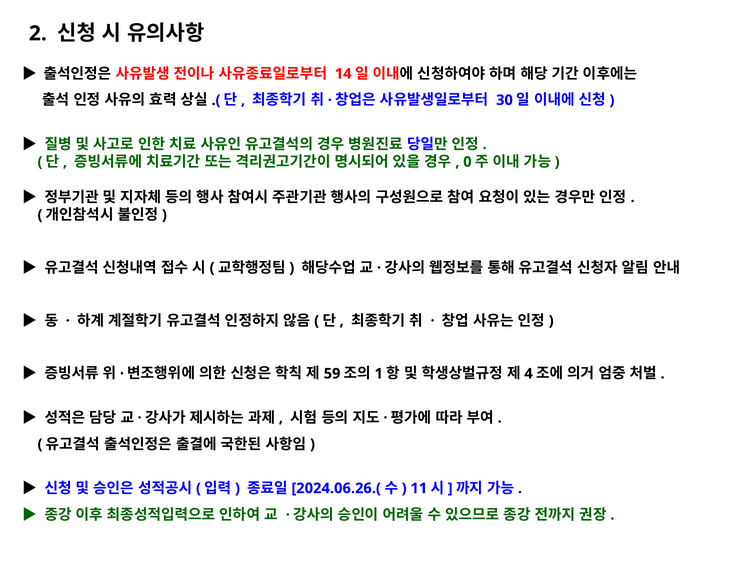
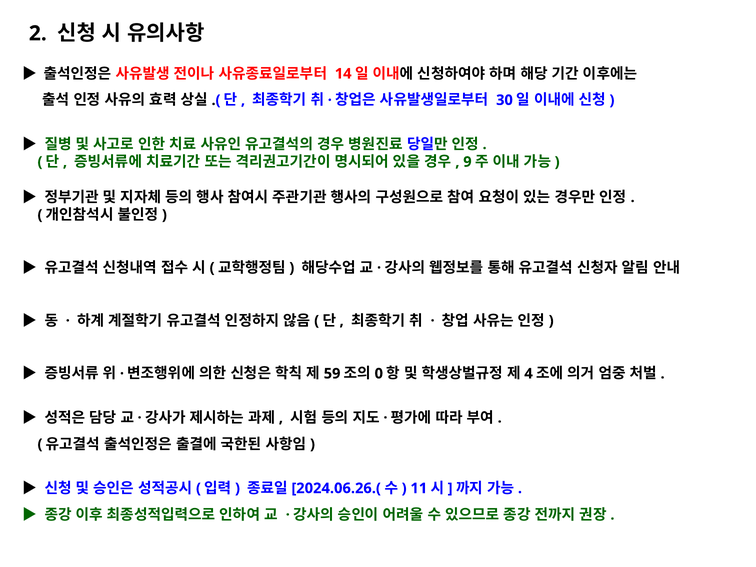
0: 0 -> 9
1: 1 -> 0
